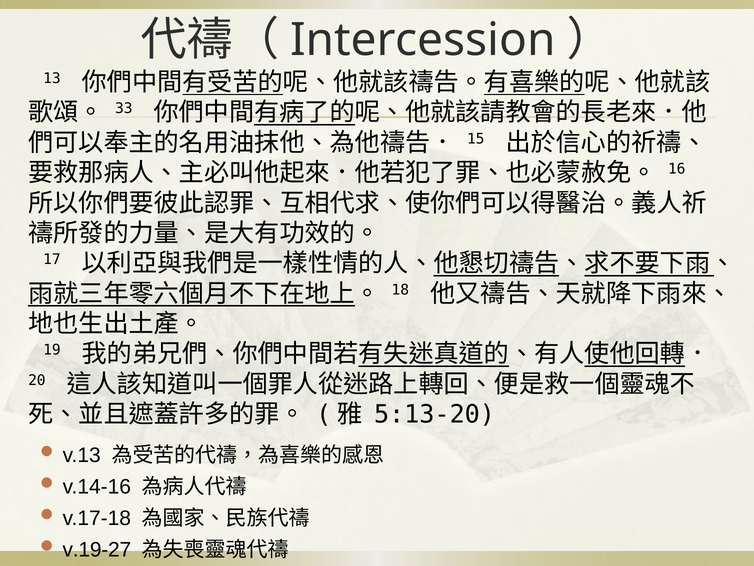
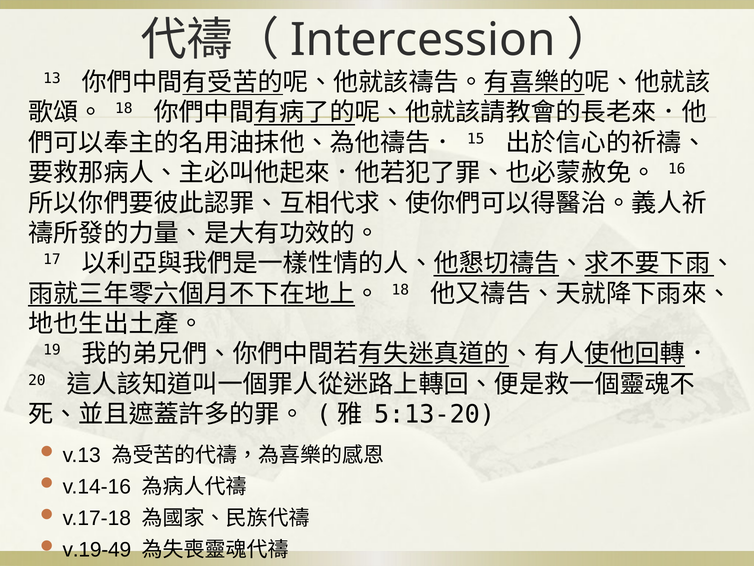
33 at (124, 109): 33 -> 18
v.19-27: v.19-27 -> v.19-49
